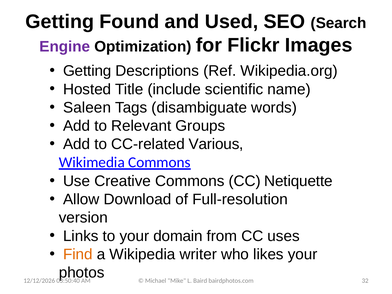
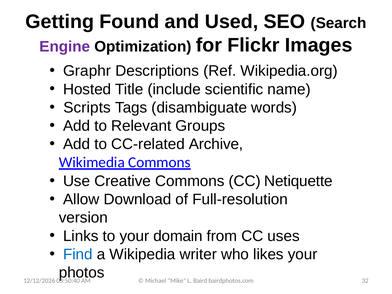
Getting at (87, 71): Getting -> Graphr
Saleen: Saleen -> Scripts
Various: Various -> Archive
Find colour: orange -> blue
